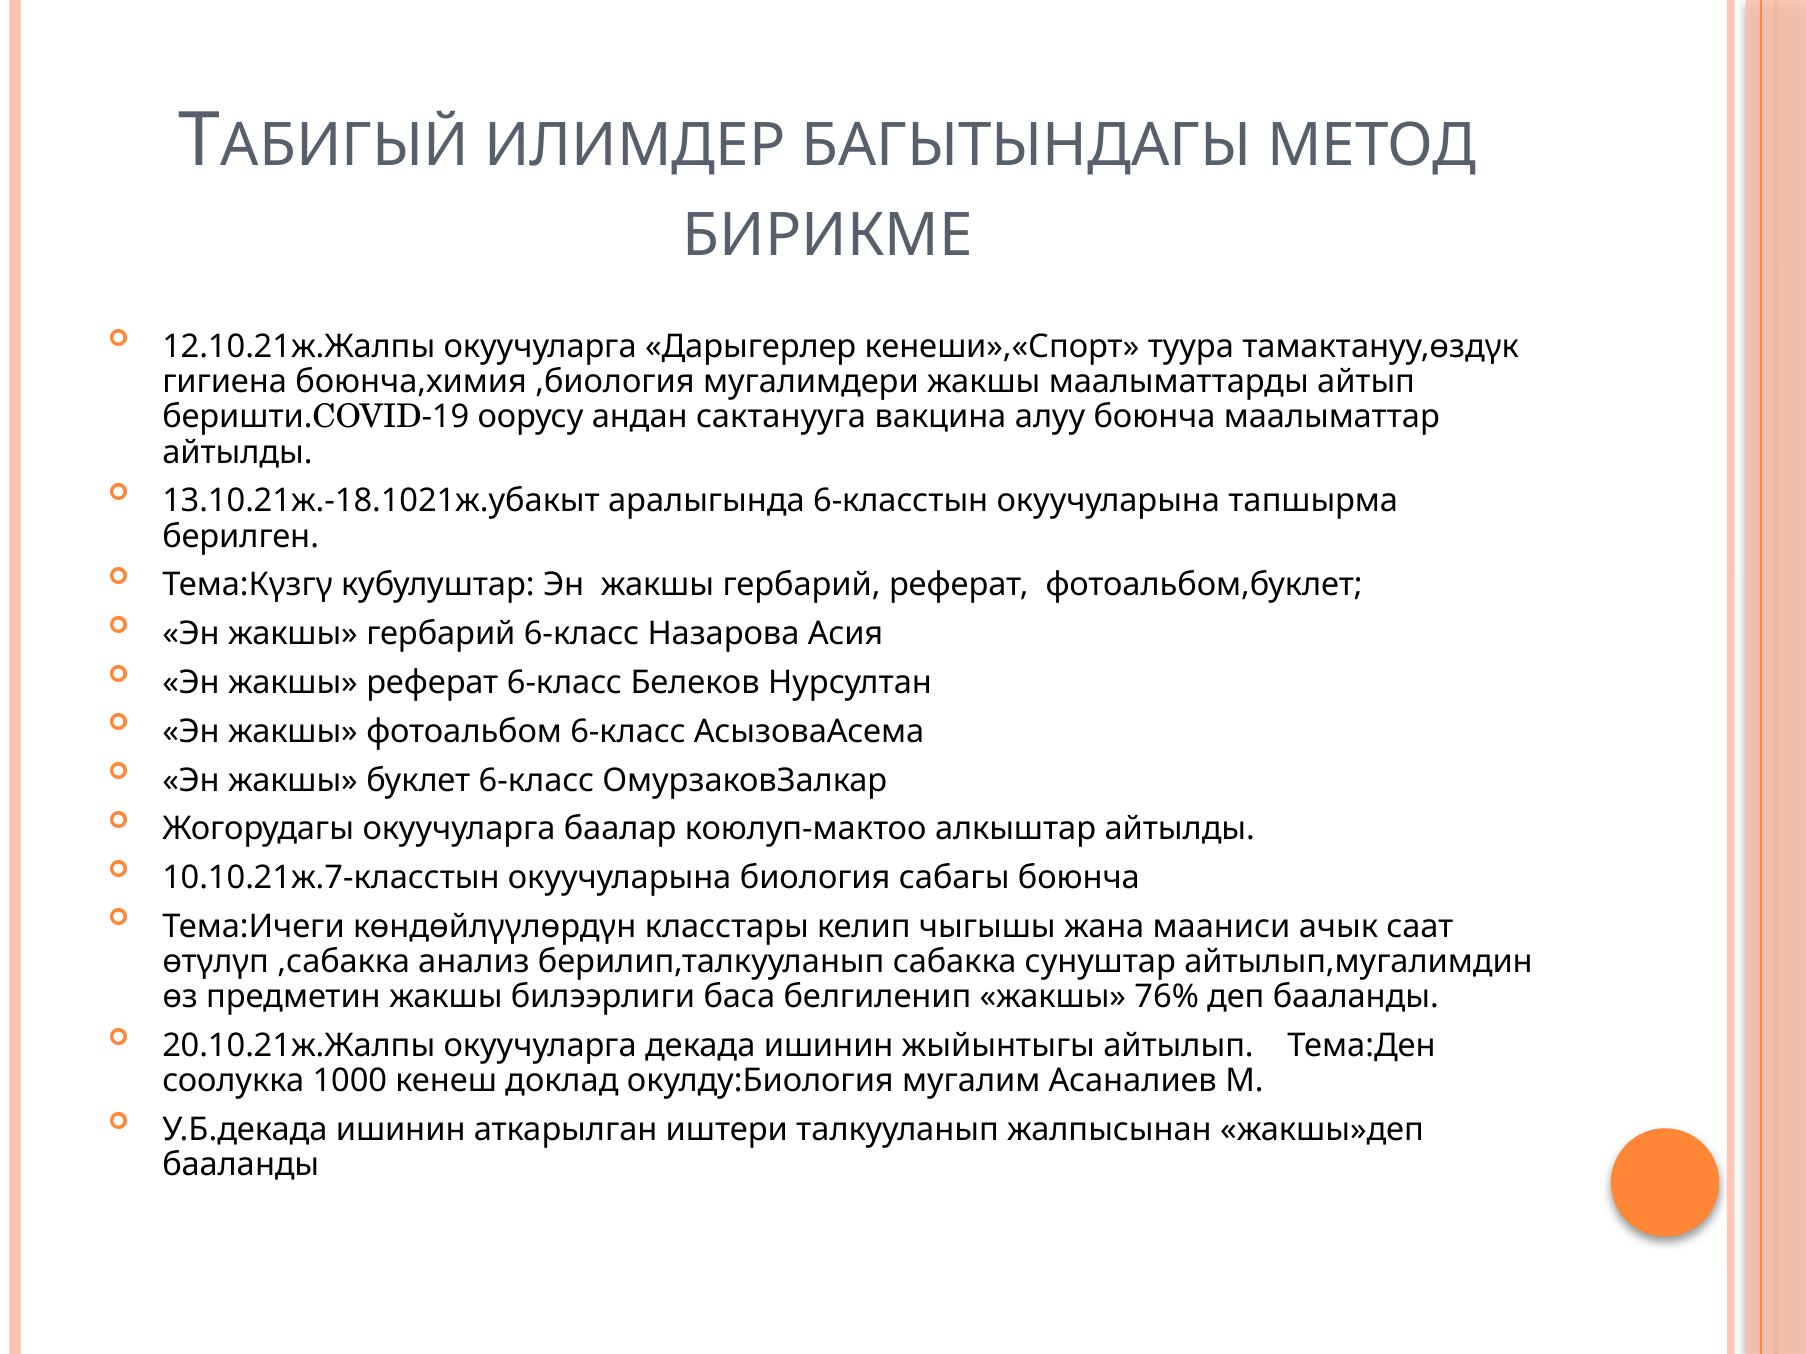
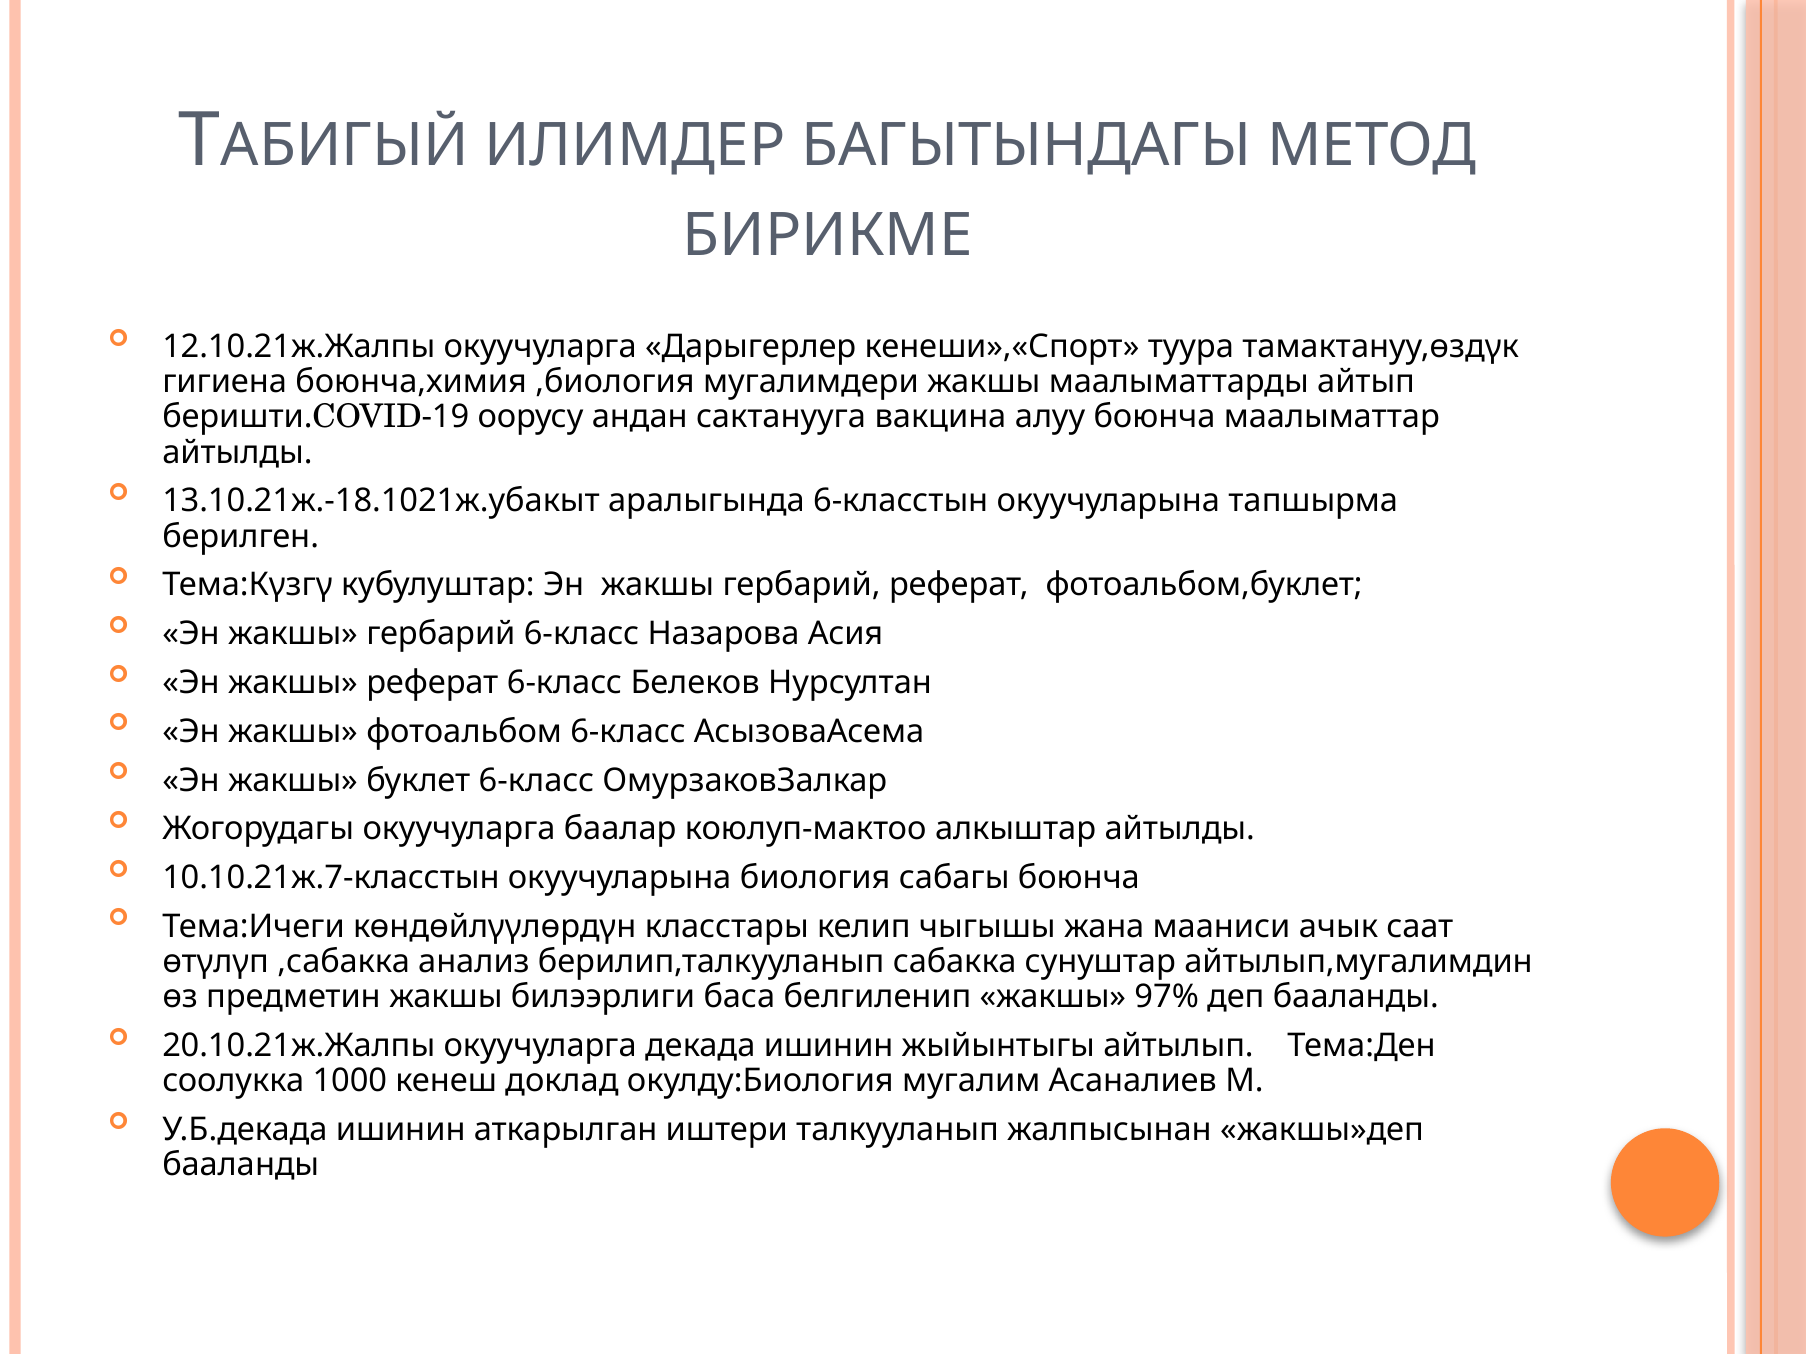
76%: 76% -> 97%
